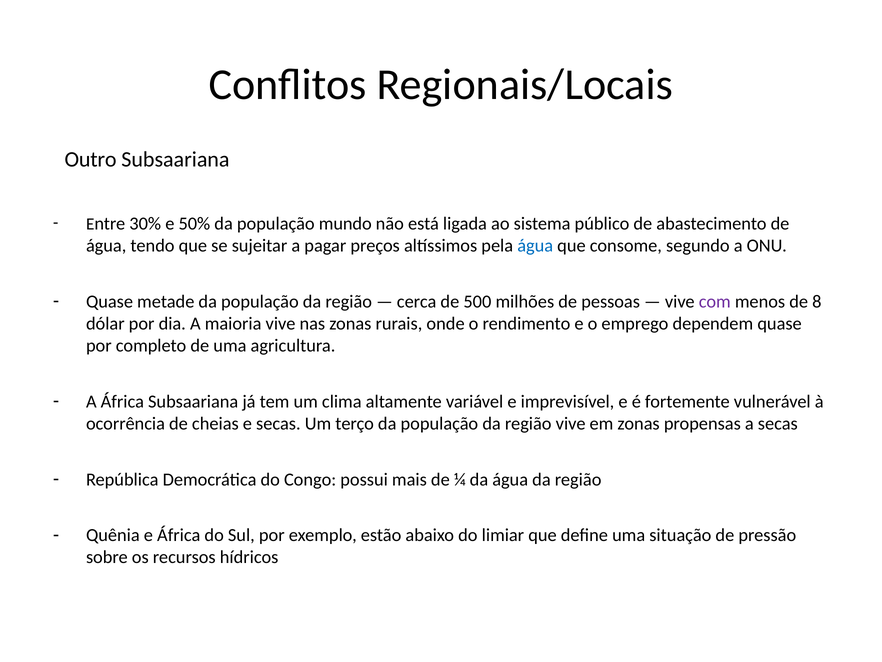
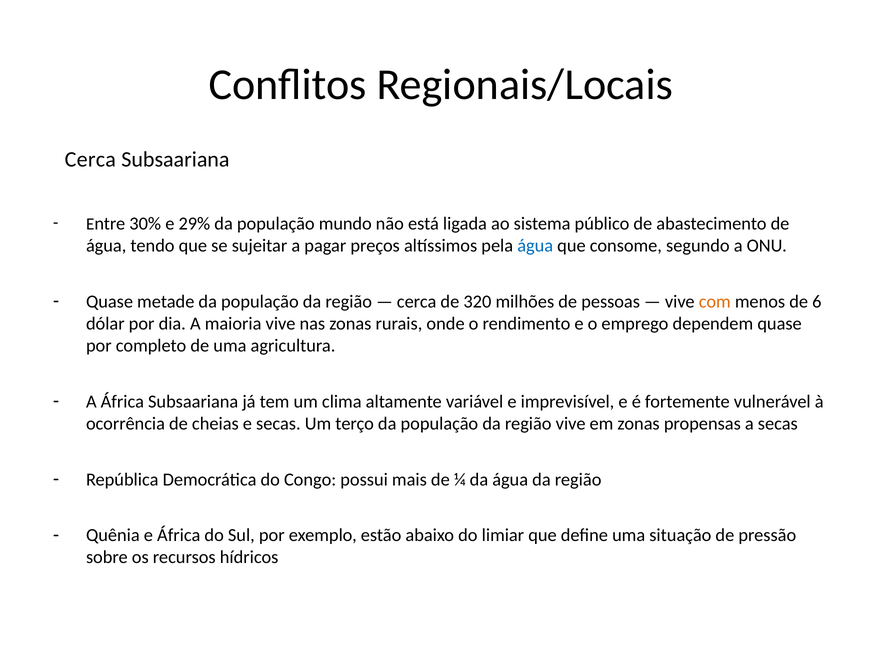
Outro at (91, 159): Outro -> Cerca
50%: 50% -> 29%
500: 500 -> 320
com colour: purple -> orange
8: 8 -> 6
